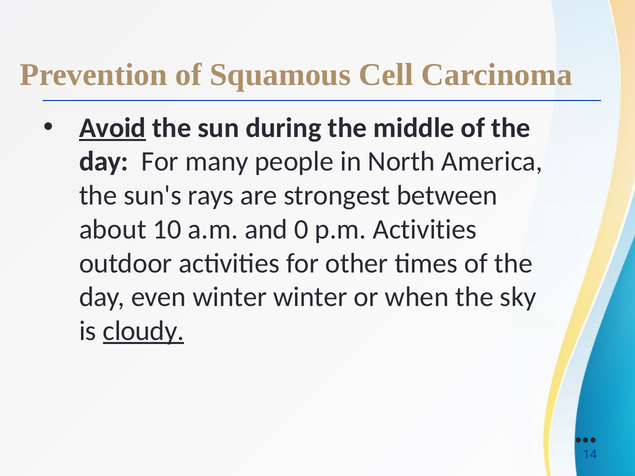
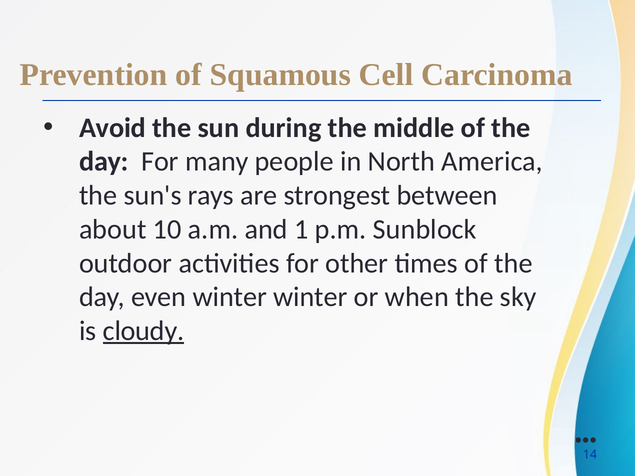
Avoid underline: present -> none
0: 0 -> 1
p.m Activities: Activities -> Sunblock
